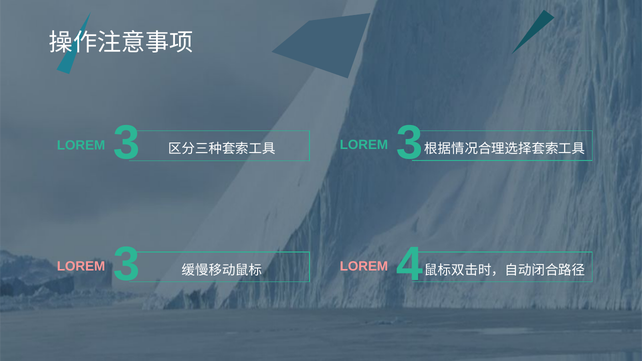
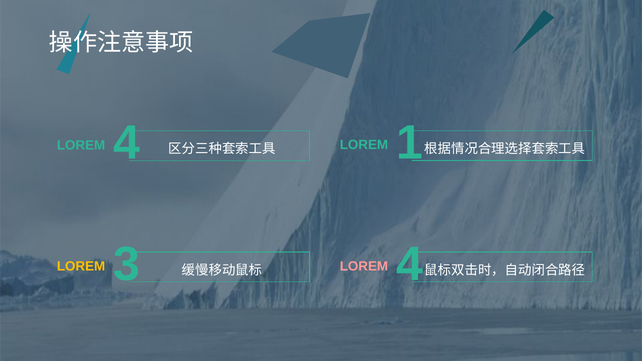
3 at (409, 143): 3 -> 1
3 at (127, 143): 3 -> 4
LOREM at (81, 266) colour: pink -> yellow
